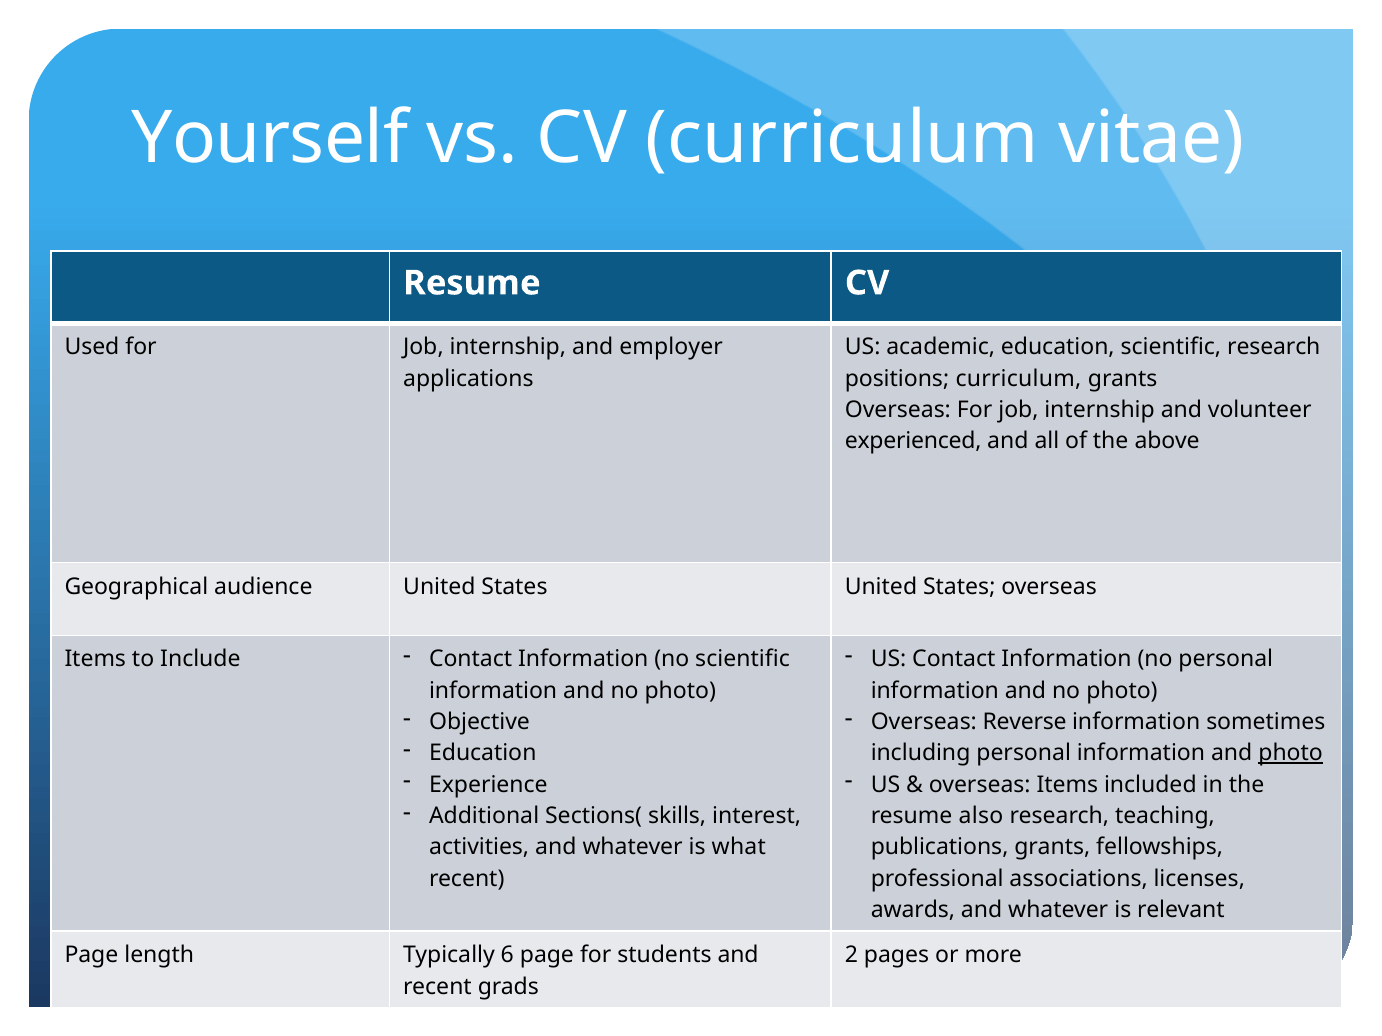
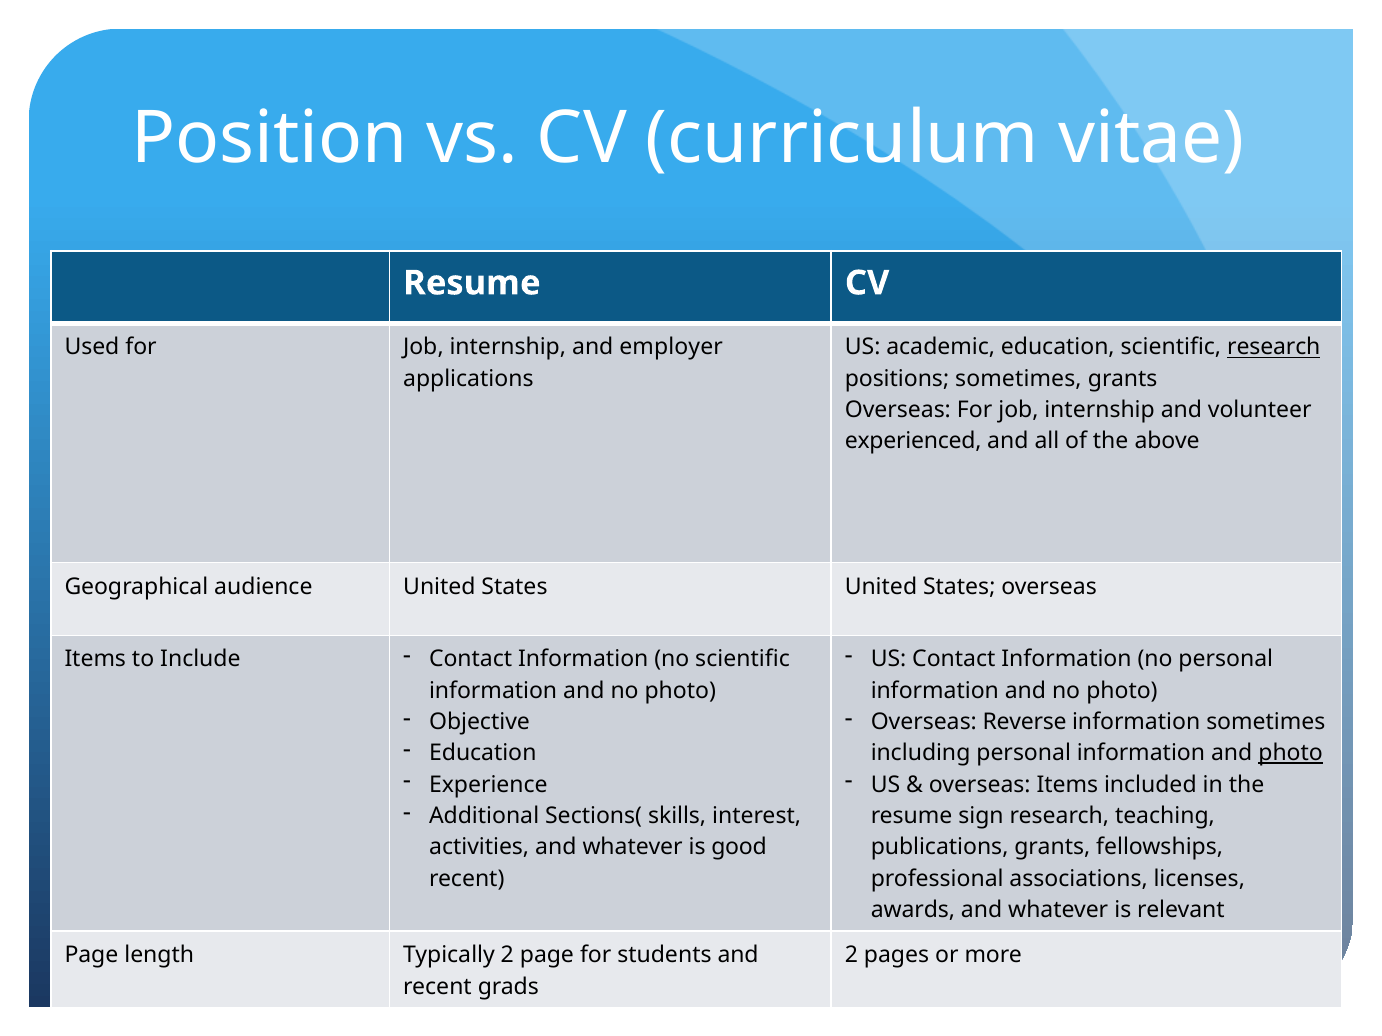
Yourself: Yourself -> Position
research at (1274, 348) underline: none -> present
positions curriculum: curriculum -> sometimes
also: also -> sign
what: what -> good
Typically 6: 6 -> 2
